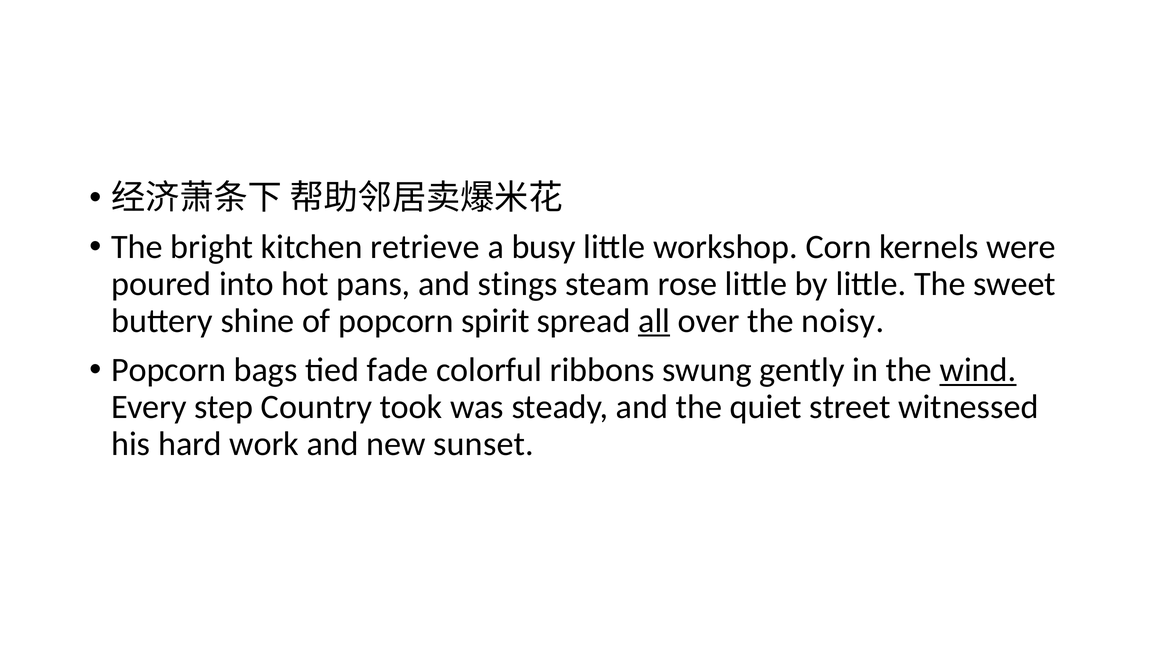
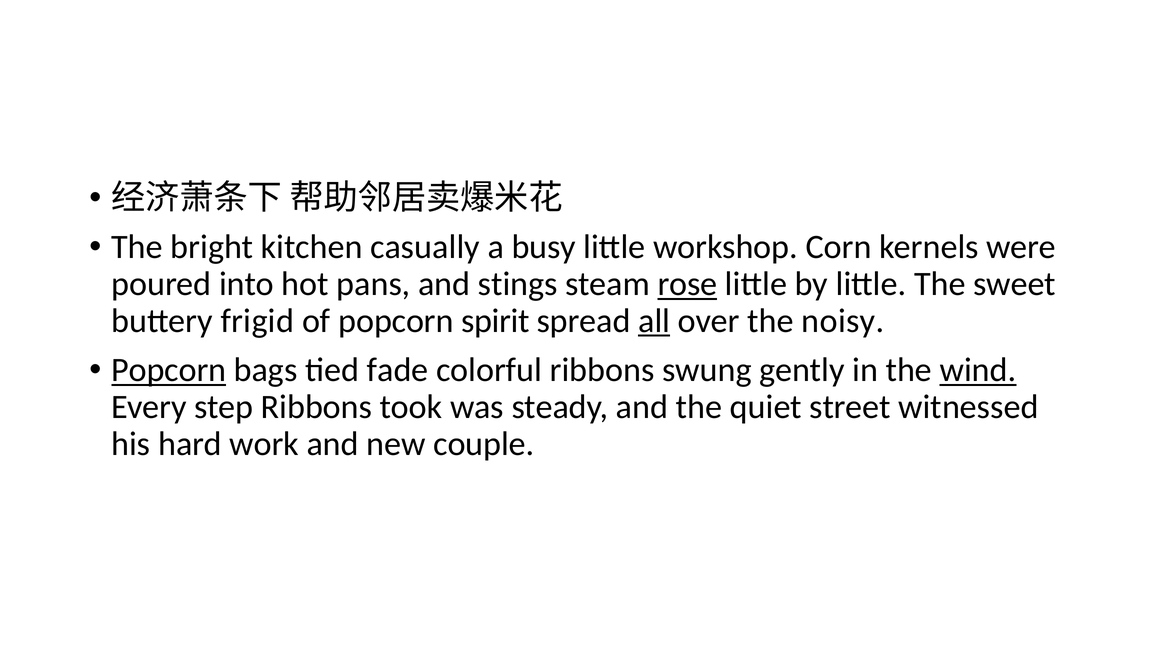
retrieve: retrieve -> casually
rose underline: none -> present
shine: shine -> frigid
Popcorn at (169, 370) underline: none -> present
step Country: Country -> Ribbons
sunset: sunset -> couple
